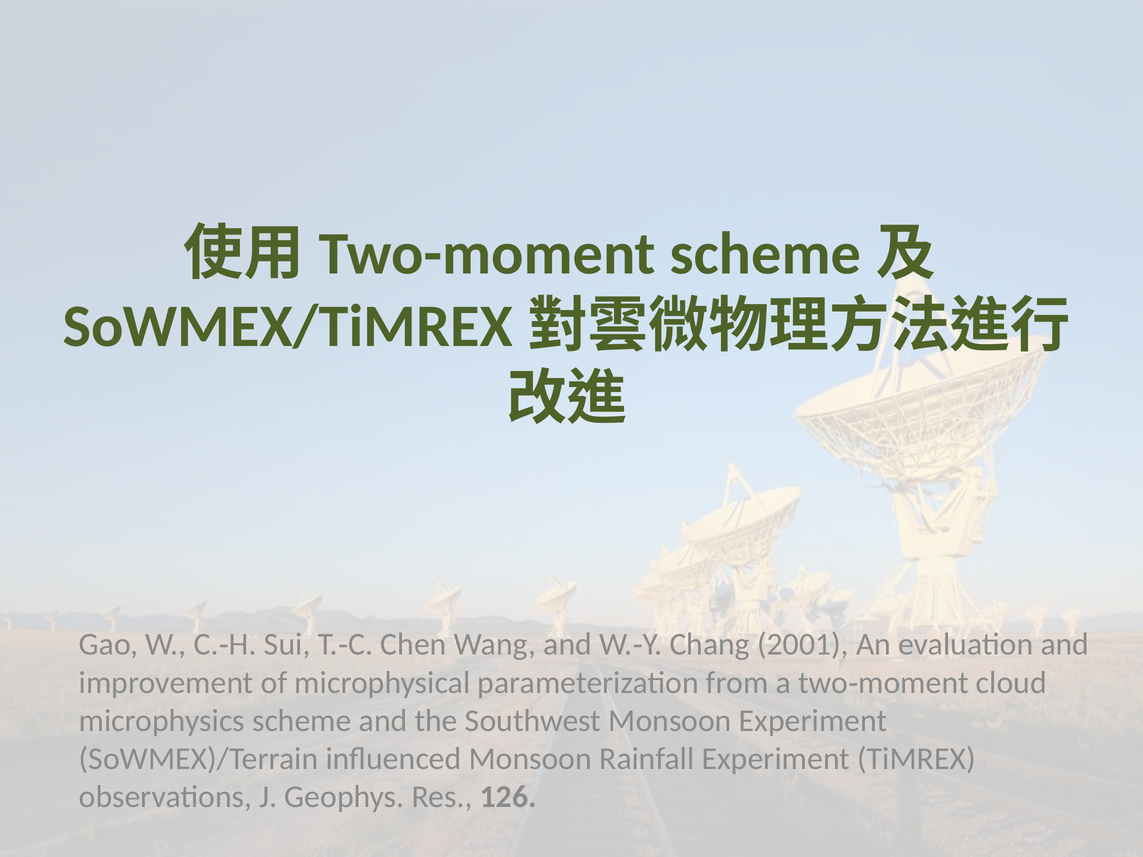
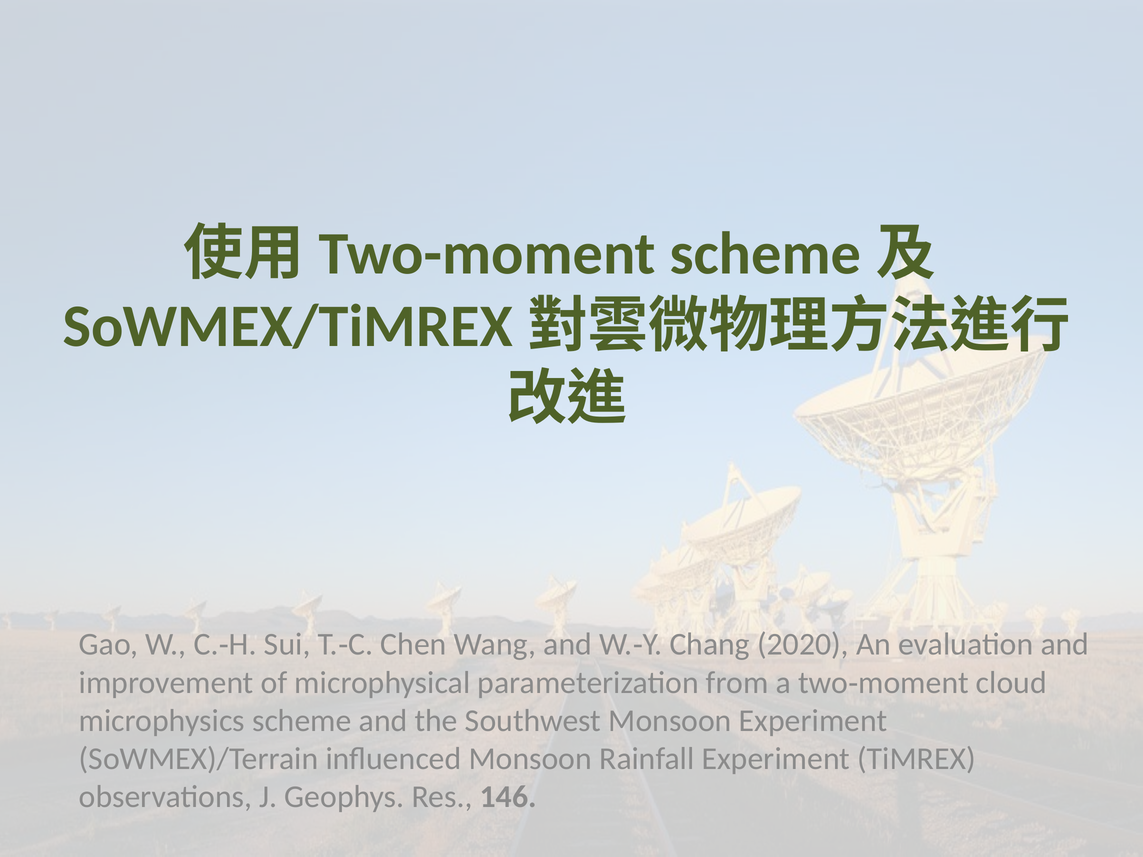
2001: 2001 -> 2020
126: 126 -> 146
